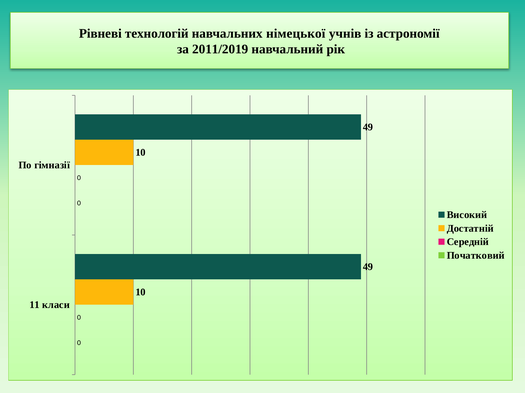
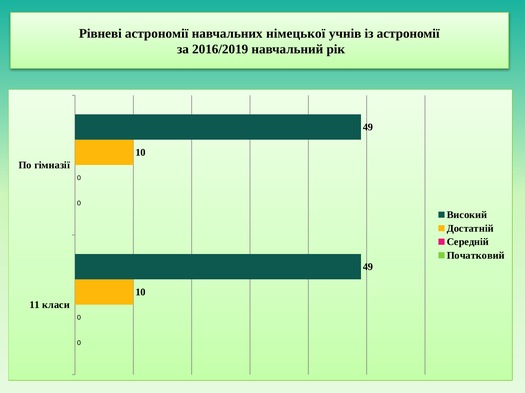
Рівневі технологій: технологій -> астрономії
2011/2019: 2011/2019 -> 2016/2019
